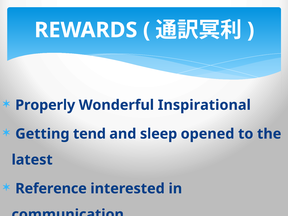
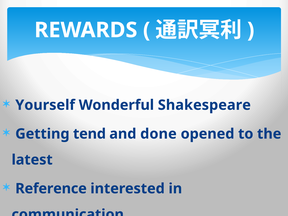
Properly: Properly -> Yourself
Inspirational: Inspirational -> Shakespeare
sleep: sleep -> done
